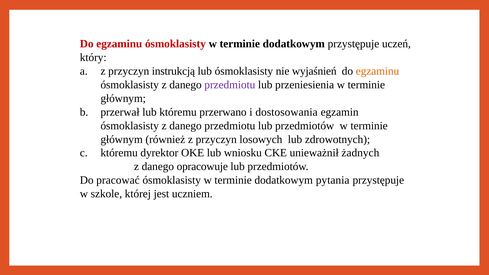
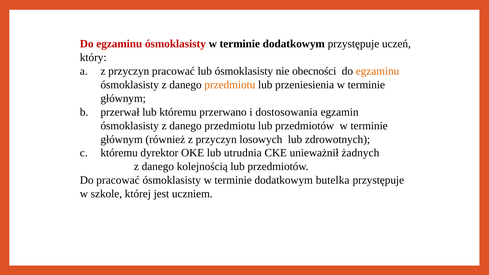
przyczyn instrukcją: instrukcją -> pracować
wyjaśnień: wyjaśnień -> obecności
przedmiotu at (230, 85) colour: purple -> orange
wniosku: wniosku -> utrudnia
opracowuje: opracowuje -> kolejnością
pytania: pytania -> butelka
